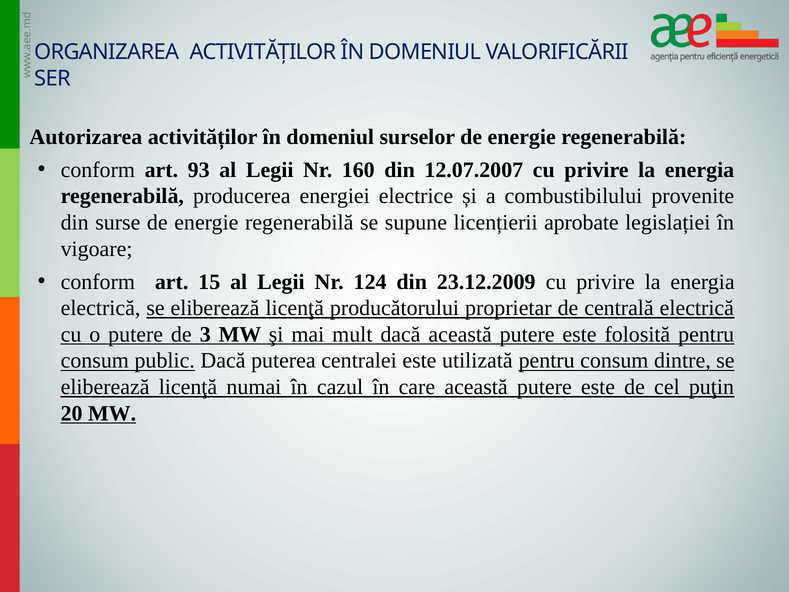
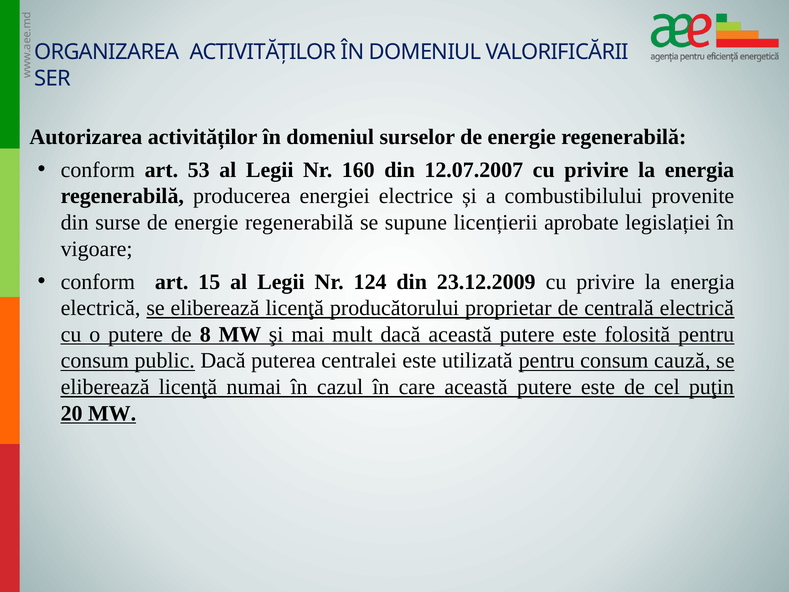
93: 93 -> 53
3: 3 -> 8
dintre: dintre -> cauză
